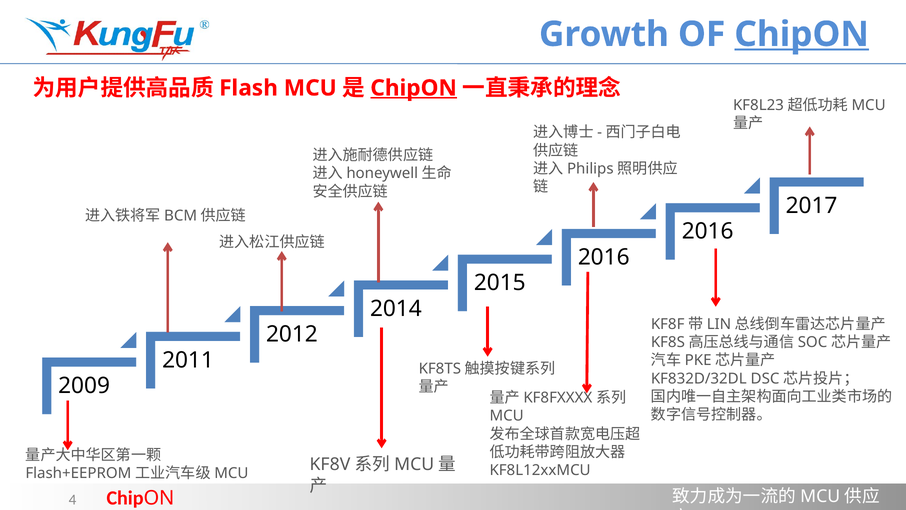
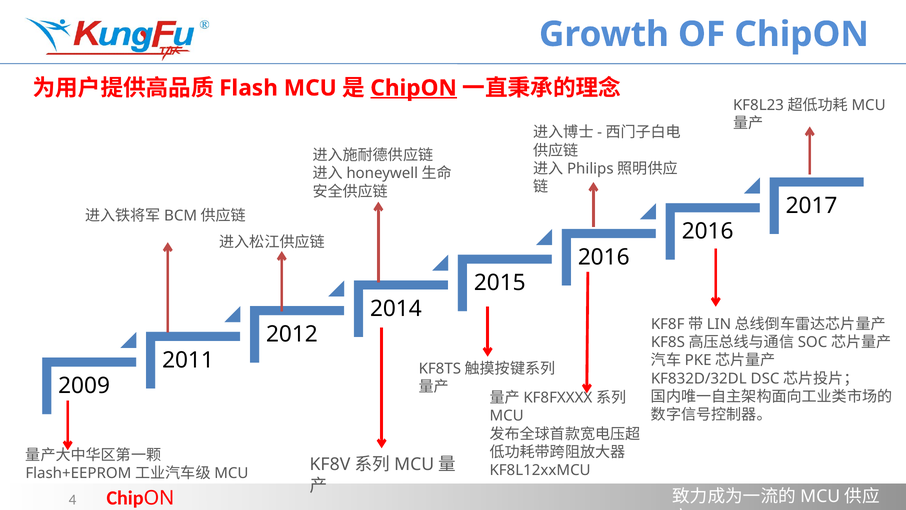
ChipON at (802, 34) underline: present -> none
